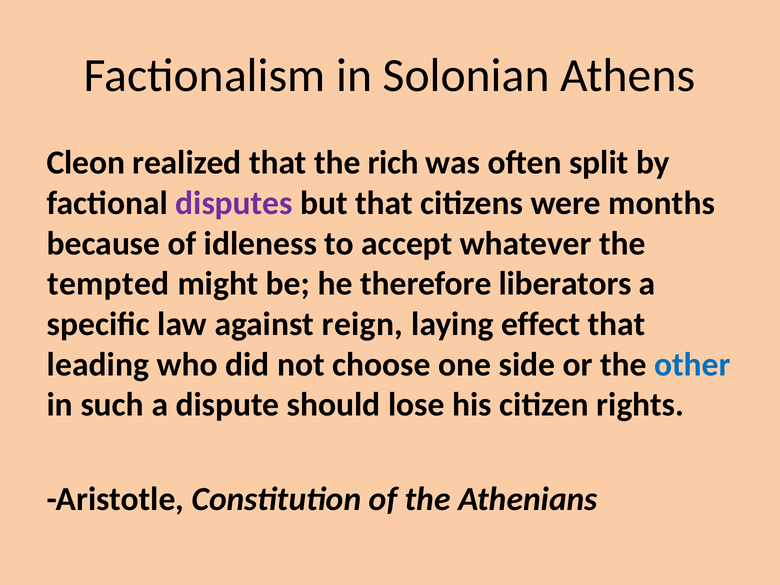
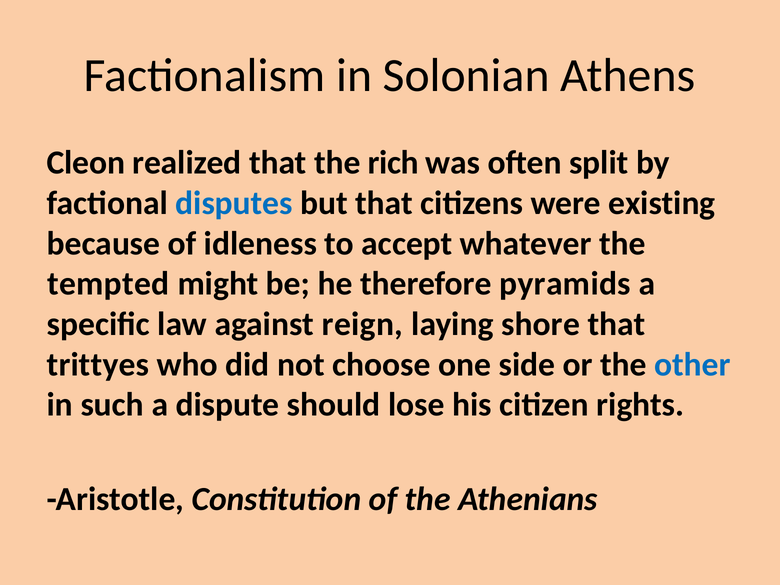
disputes colour: purple -> blue
months: months -> existing
liberators: liberators -> pyramids
effect: effect -> shore
leading: leading -> trittyes
